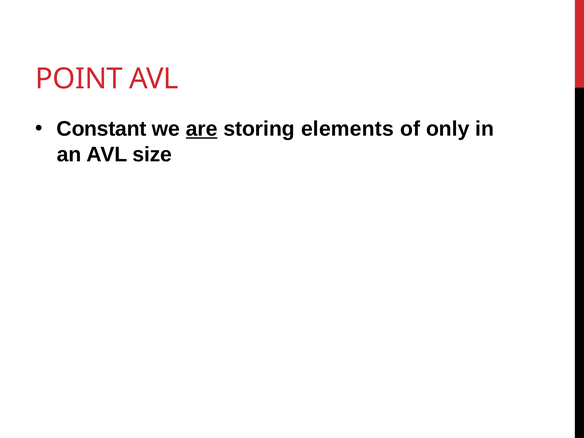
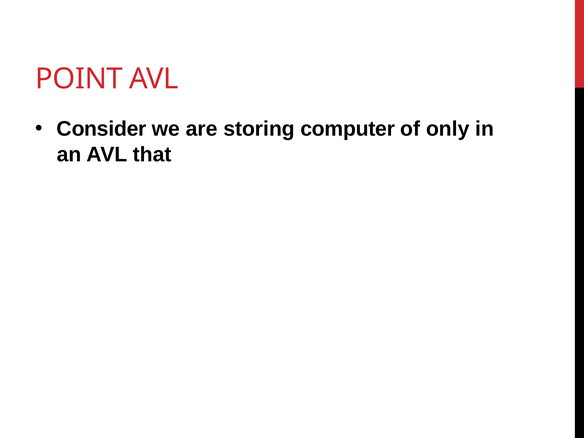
Constant: Constant -> Consider
are underline: present -> none
elements: elements -> computer
size: size -> that
